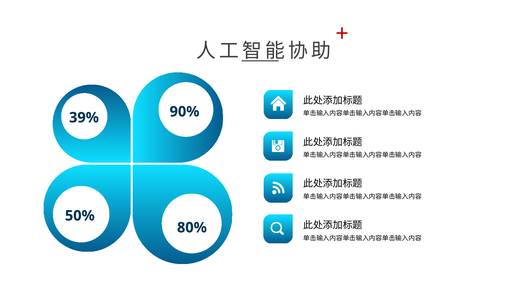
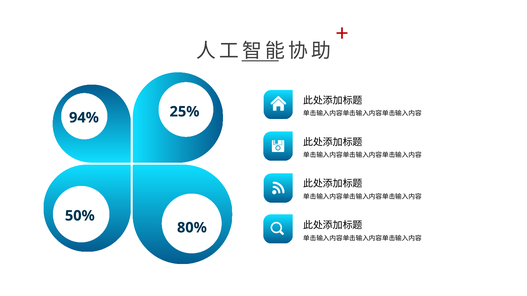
90%: 90% -> 25%
39%: 39% -> 94%
